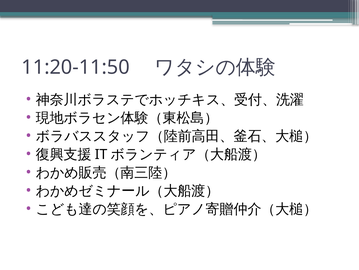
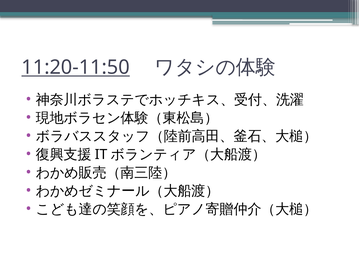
11:20-11:50 underline: none -> present
